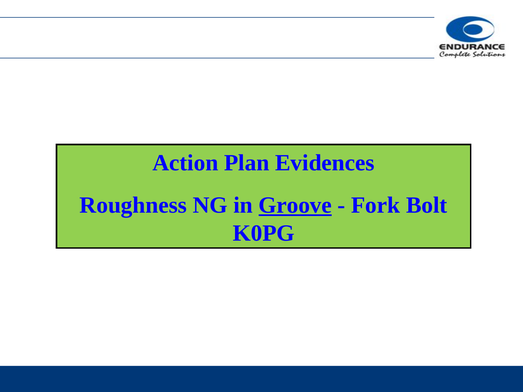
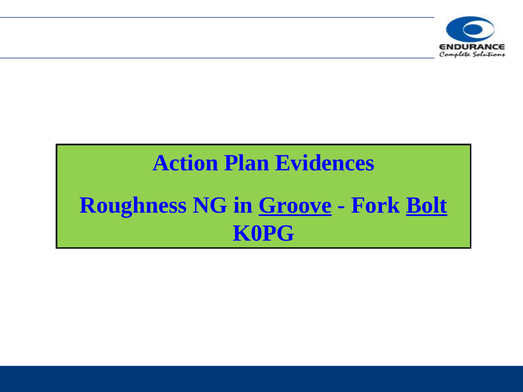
Bolt underline: none -> present
